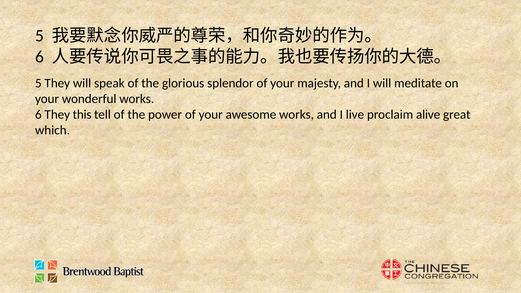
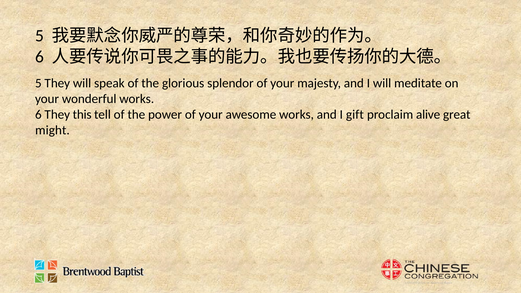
live: live -> gift
which: which -> might
